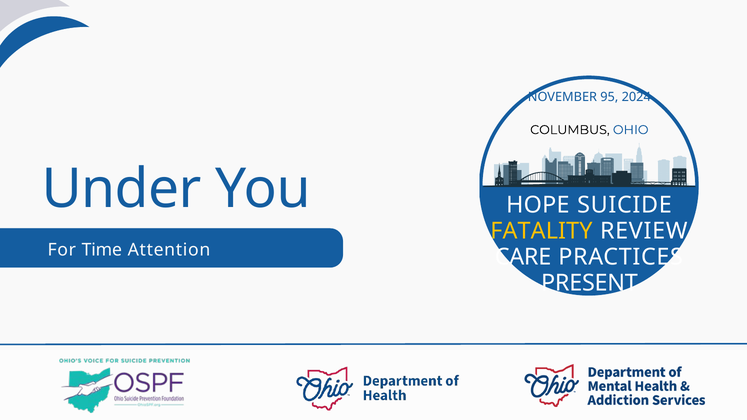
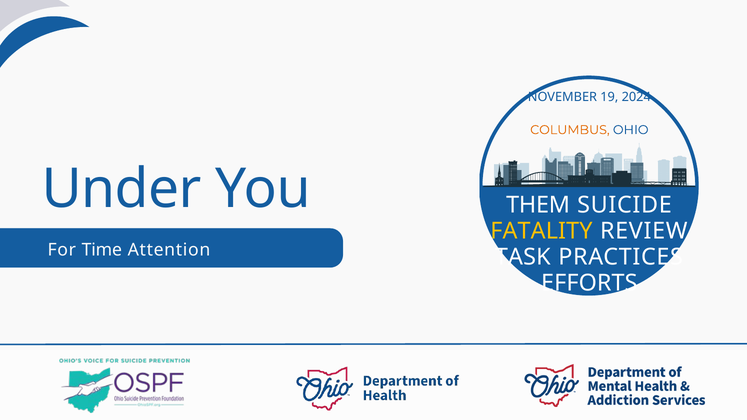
95: 95 -> 19
COLUMBUS colour: black -> orange
HOPE: HOPE -> THEM
CARE: CARE -> TASK
PRESENT: PRESENT -> EFFORTS
